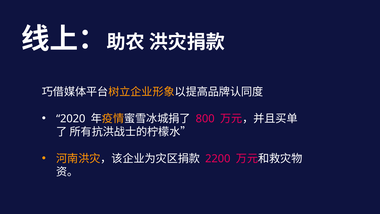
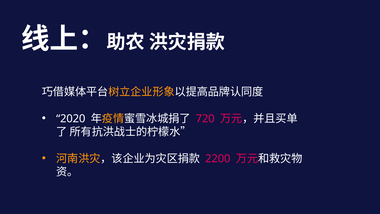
800: 800 -> 720
